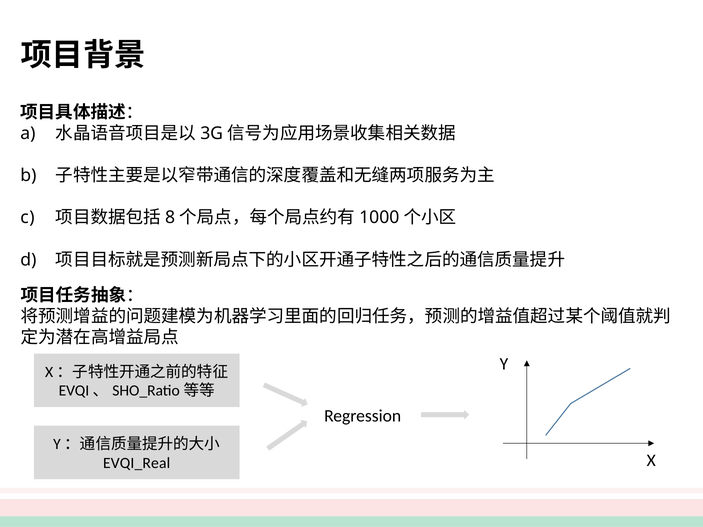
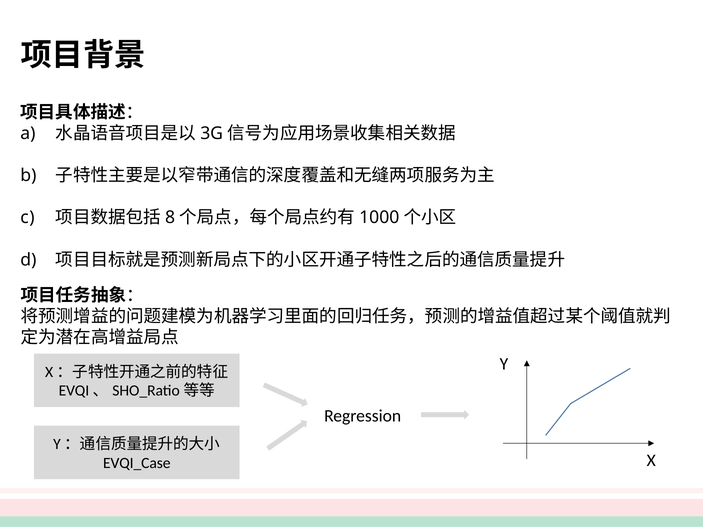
EVQI_Real: EVQI_Real -> EVQI_Case
